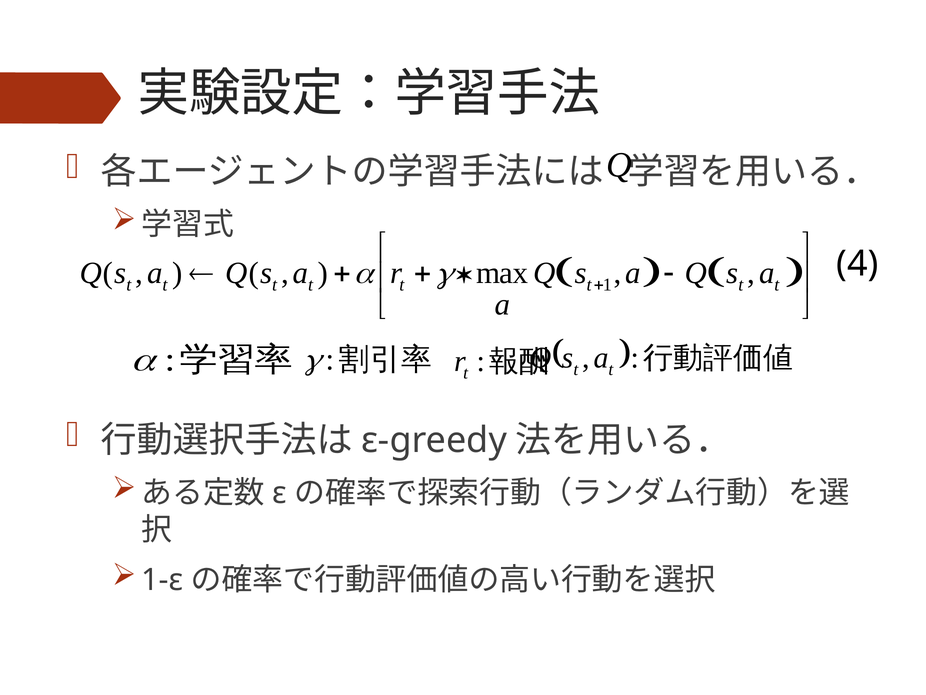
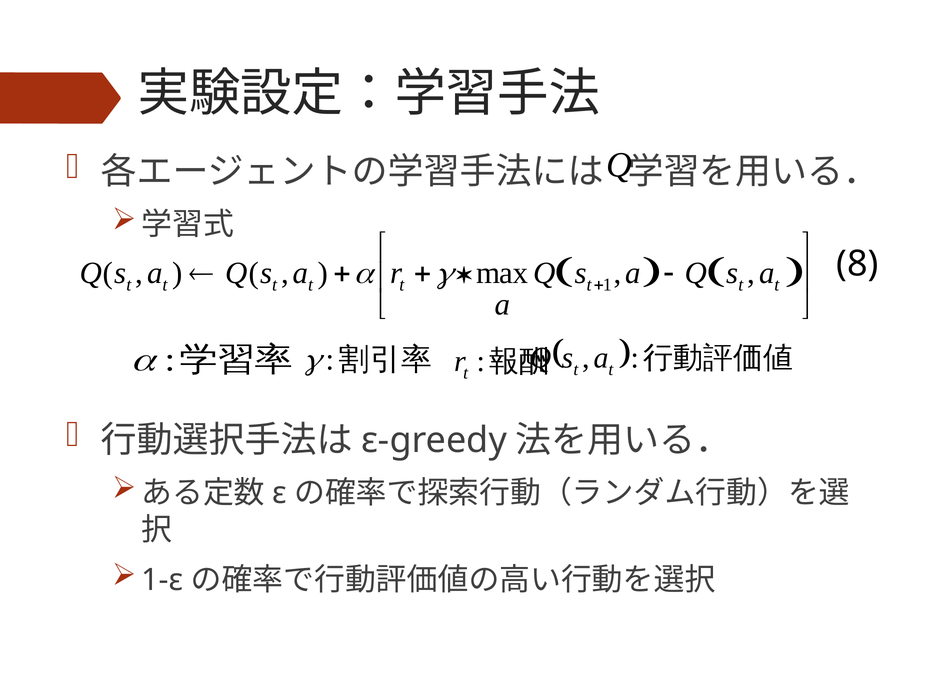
4: 4 -> 8
